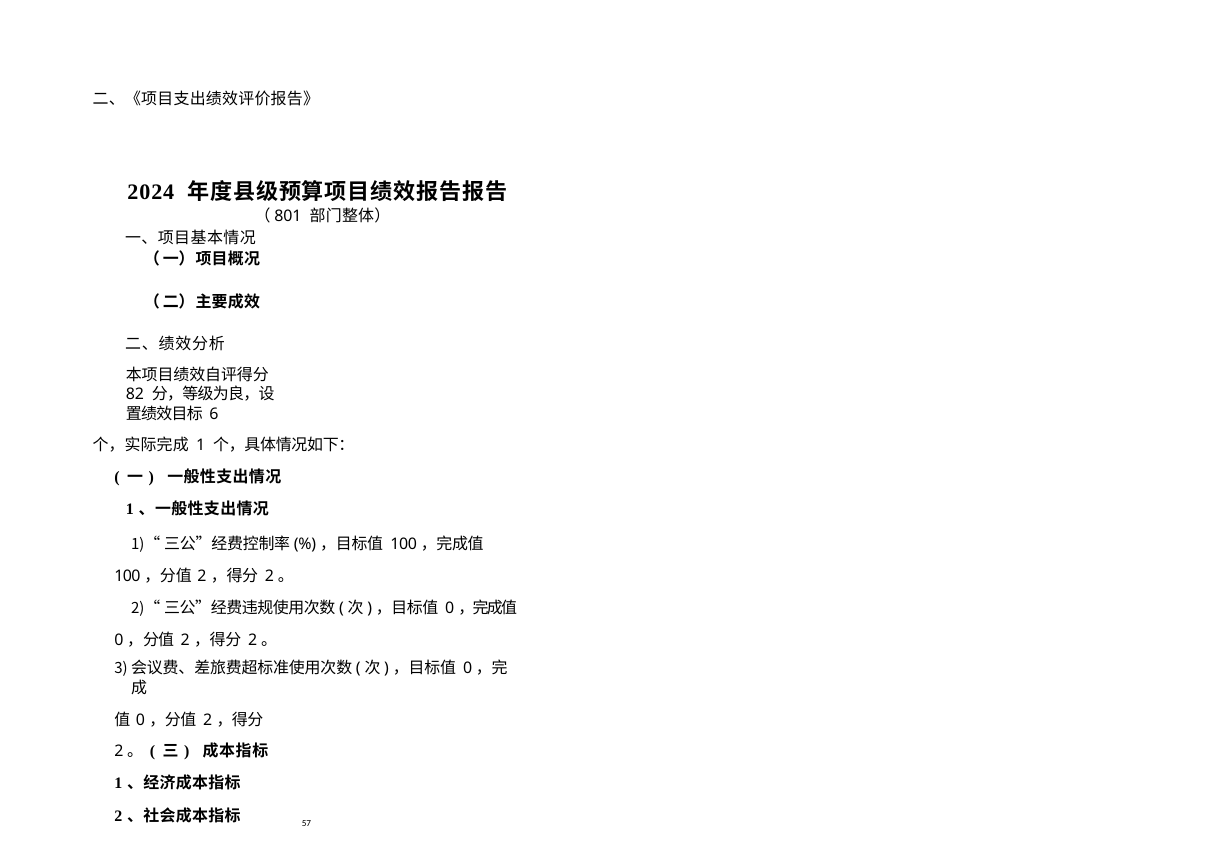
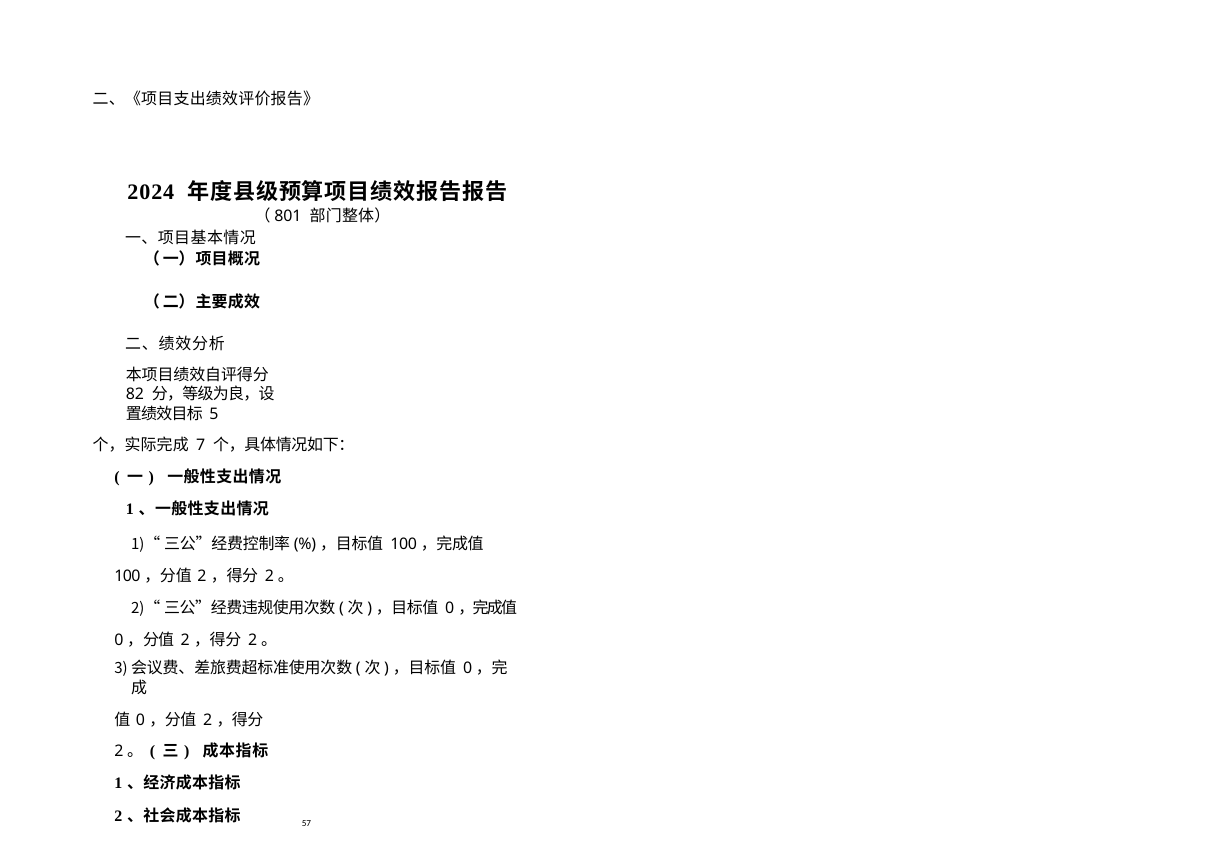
6: 6 -> 5
1 at (201, 445): 1 -> 7
